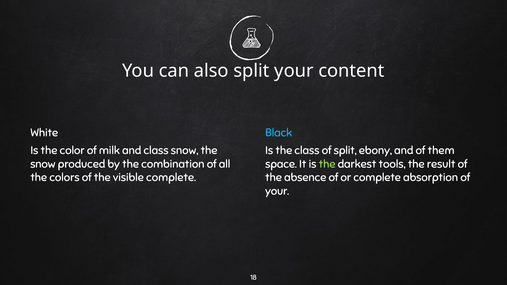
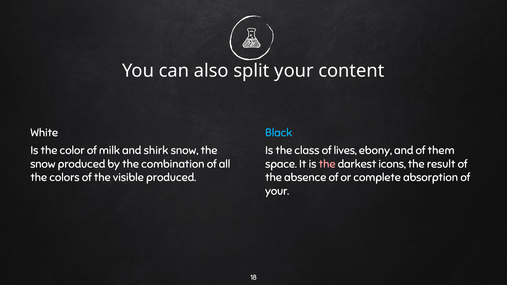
and class: class -> shirk
of split: split -> lives
the at (327, 164) colour: light green -> pink
tools: tools -> icons
visible complete: complete -> produced
